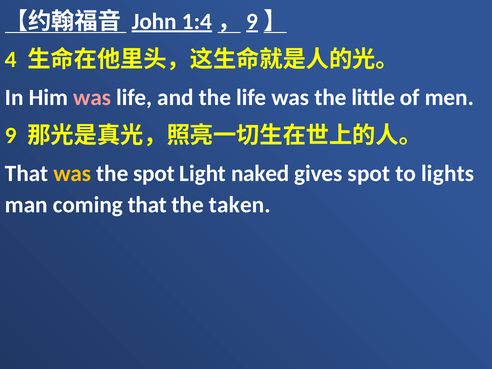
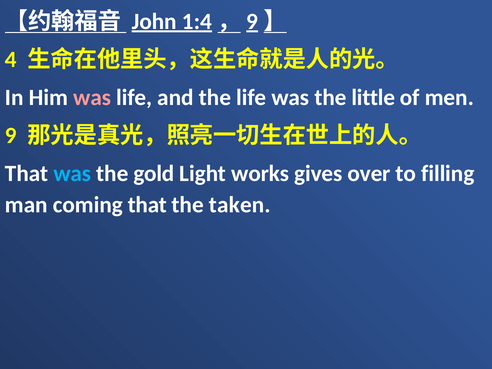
was at (72, 174) colour: yellow -> light blue
the spot: spot -> gold
naked: naked -> works
gives spot: spot -> over
lights: lights -> filling
